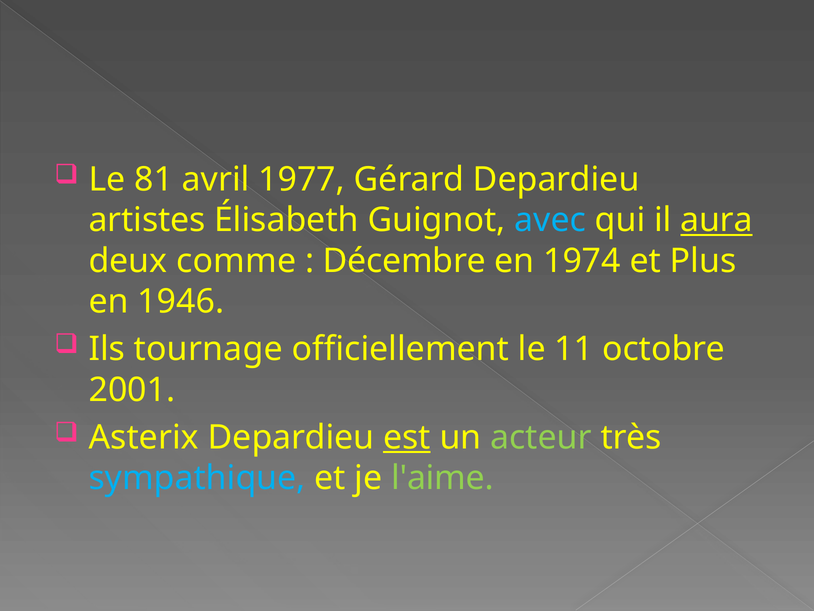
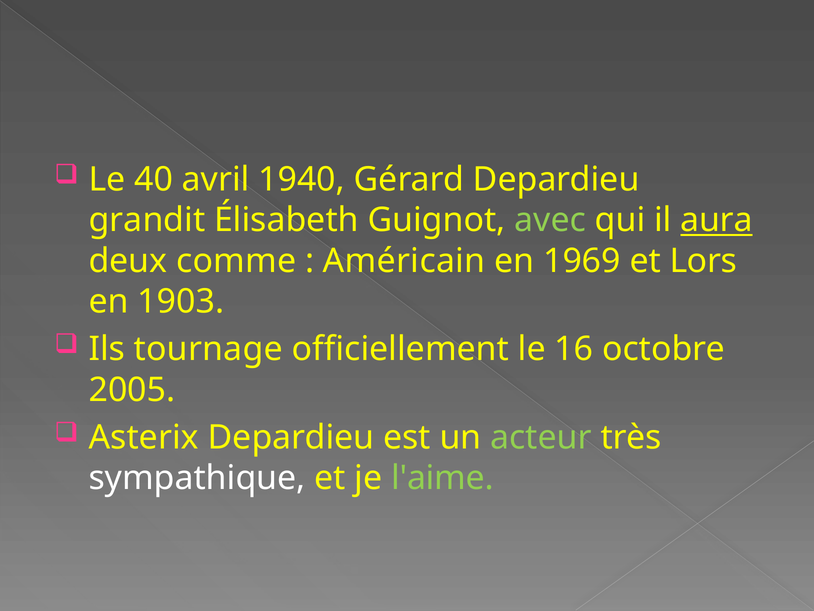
81: 81 -> 40
1977: 1977 -> 1940
artistes: artistes -> grandit
avec colour: light blue -> light green
Décembre: Décembre -> Américain
1974: 1974 -> 1969
Plus: Plus -> Lors
1946: 1946 -> 1903
11: 11 -> 16
2001: 2001 -> 2005
est underline: present -> none
sympathique colour: light blue -> white
